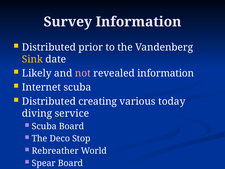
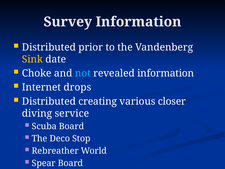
Likely: Likely -> Choke
not colour: pink -> light blue
Internet scuba: scuba -> drops
today: today -> closer
